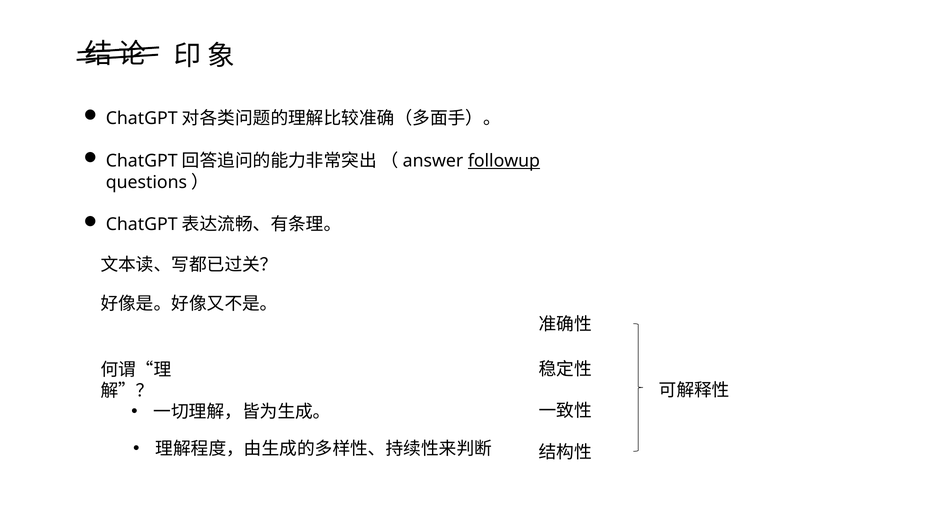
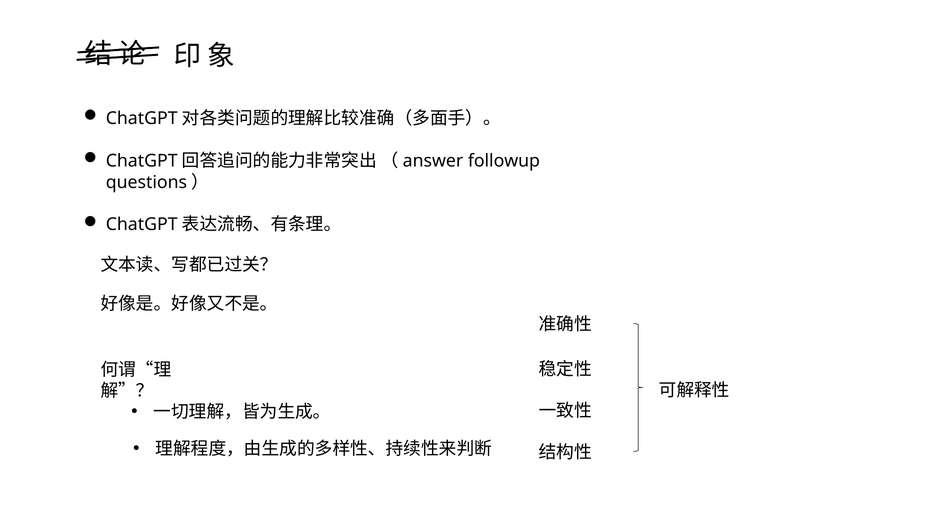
followup underline: present -> none
